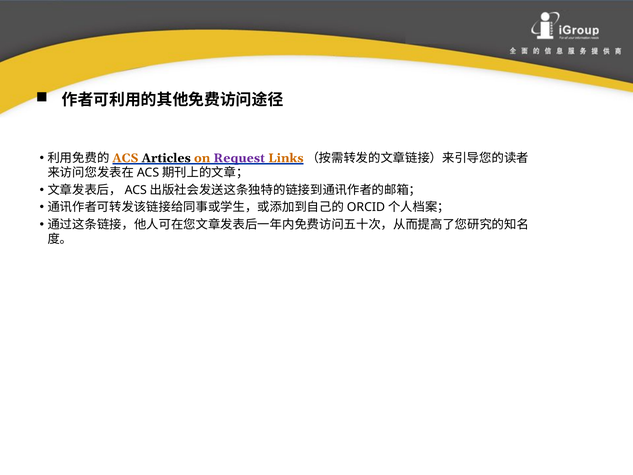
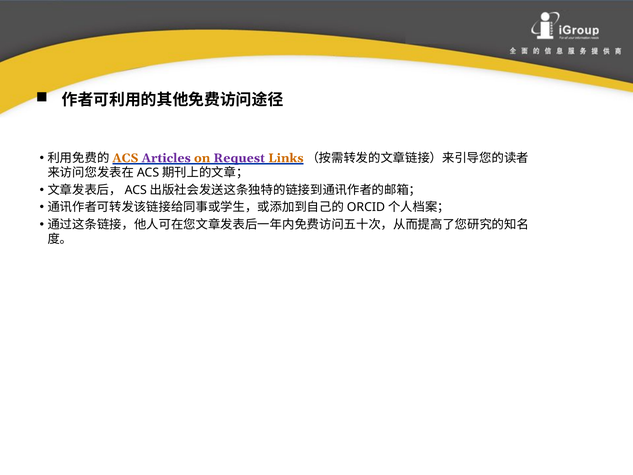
Articles colour: black -> purple
